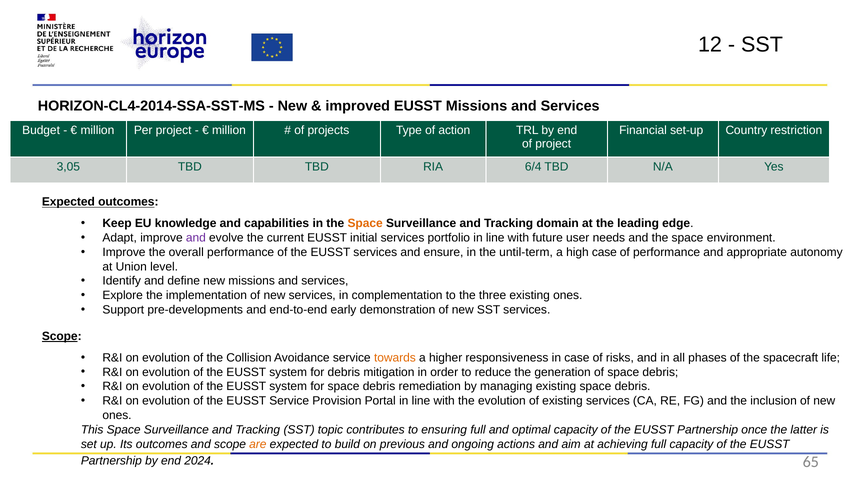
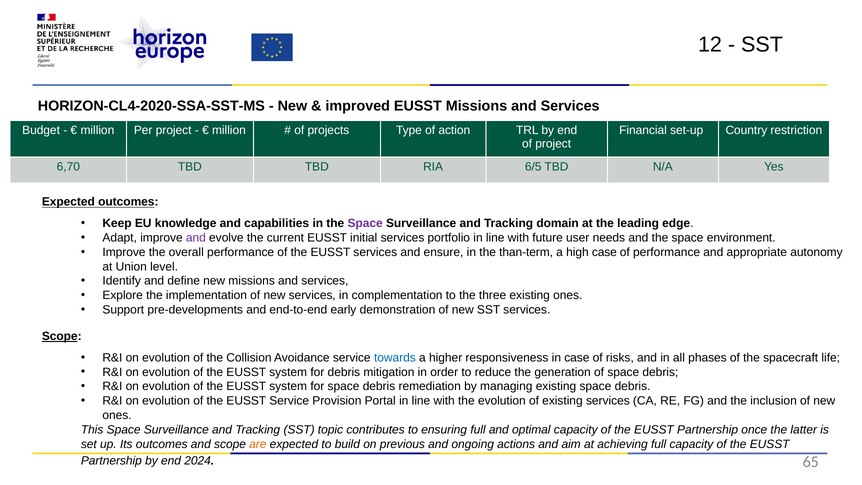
HORIZON-CL4-2014-SSA-SST-MS: HORIZON-CL4-2014-SSA-SST-MS -> HORIZON-CL4-2020-SSA-SST-MS
3,05: 3,05 -> 6,70
6/4: 6/4 -> 6/5
Space at (365, 223) colour: orange -> purple
until-term: until-term -> than-term
towards colour: orange -> blue
